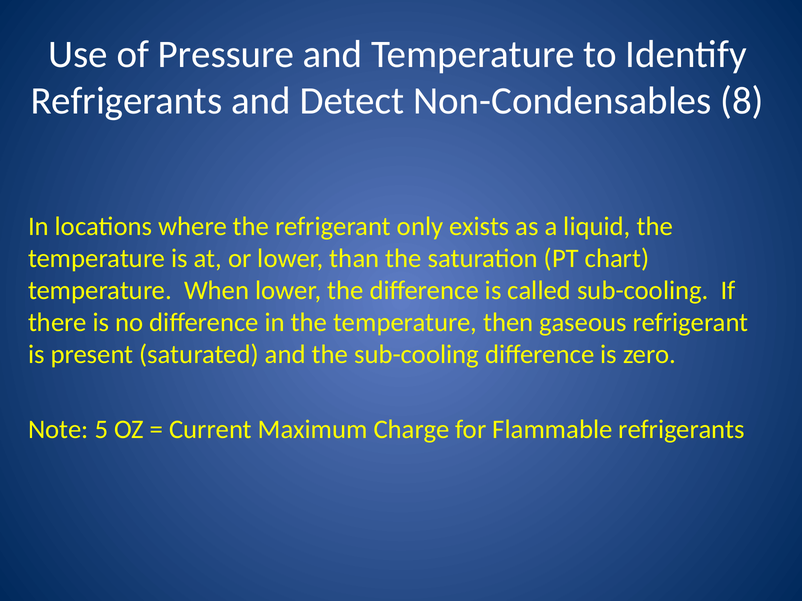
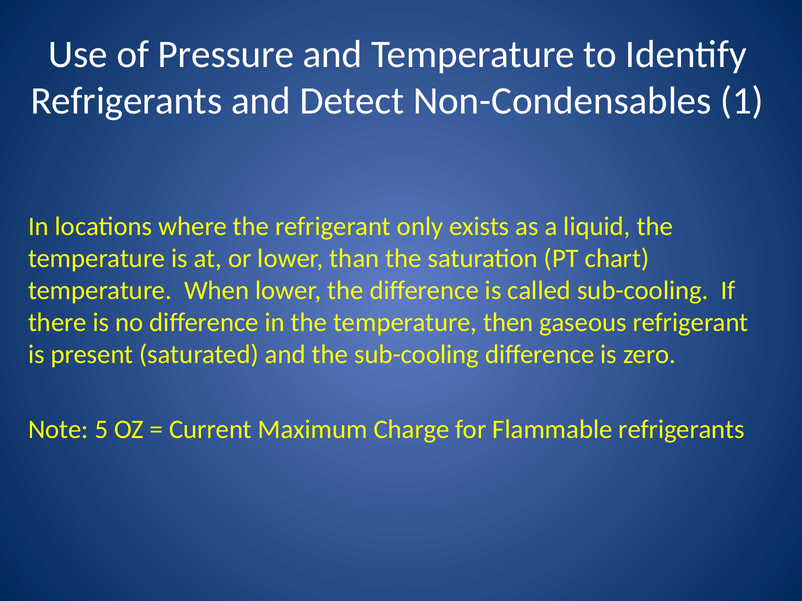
8: 8 -> 1
